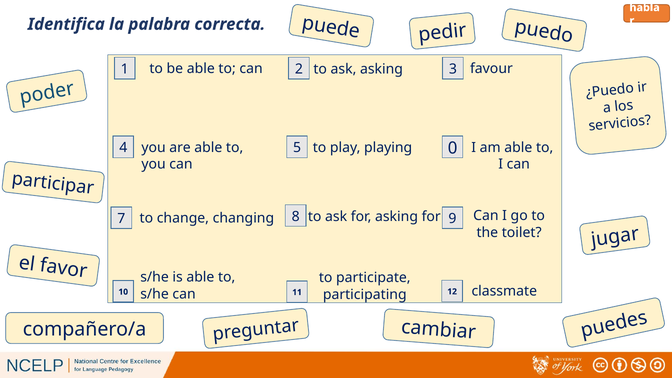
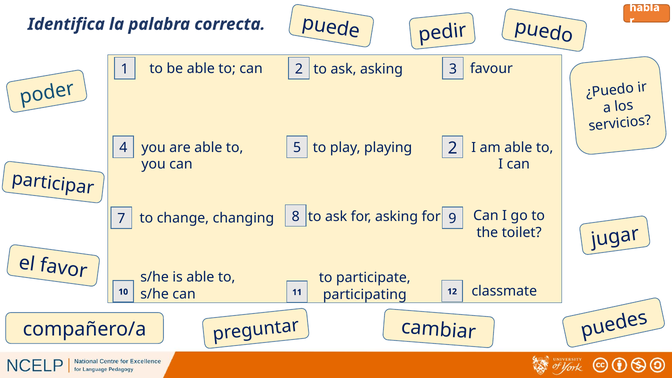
5 0: 0 -> 2
